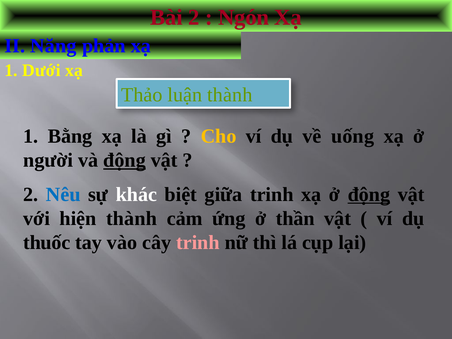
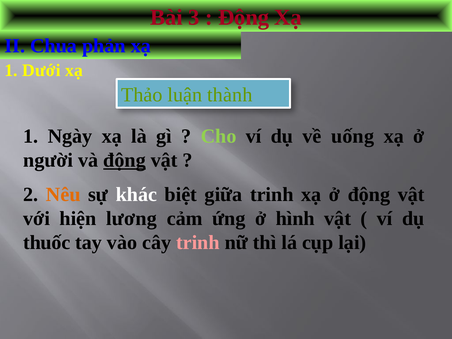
Bài 2: 2 -> 3
Ngón at (244, 17): Ngón -> Động
Năng: Năng -> Chua
Bằng: Bằng -> Ngày
Cho colour: yellow -> light green
Nêu colour: blue -> orange
động at (369, 194) underline: present -> none
hiện thành: thành -> lương
thần: thần -> hình
